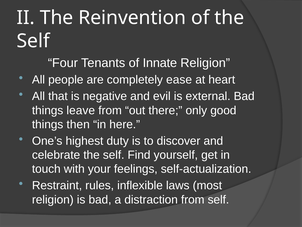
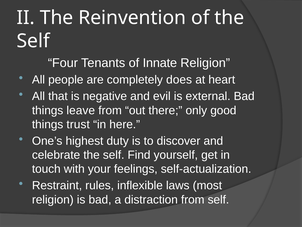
ease: ease -> does
then: then -> trust
